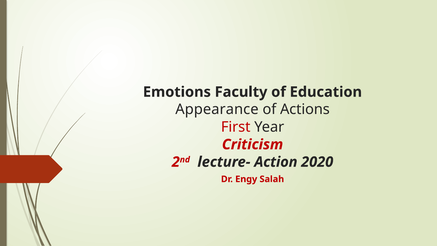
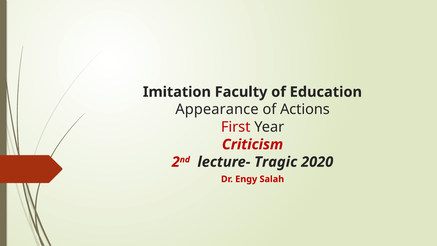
Emotions: Emotions -> Imitation
Action: Action -> Tragic
